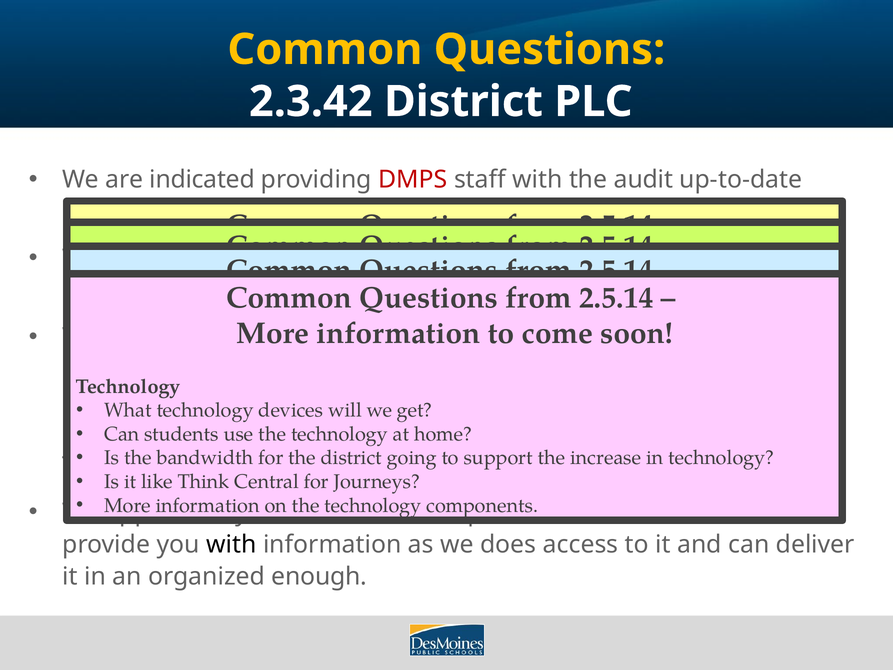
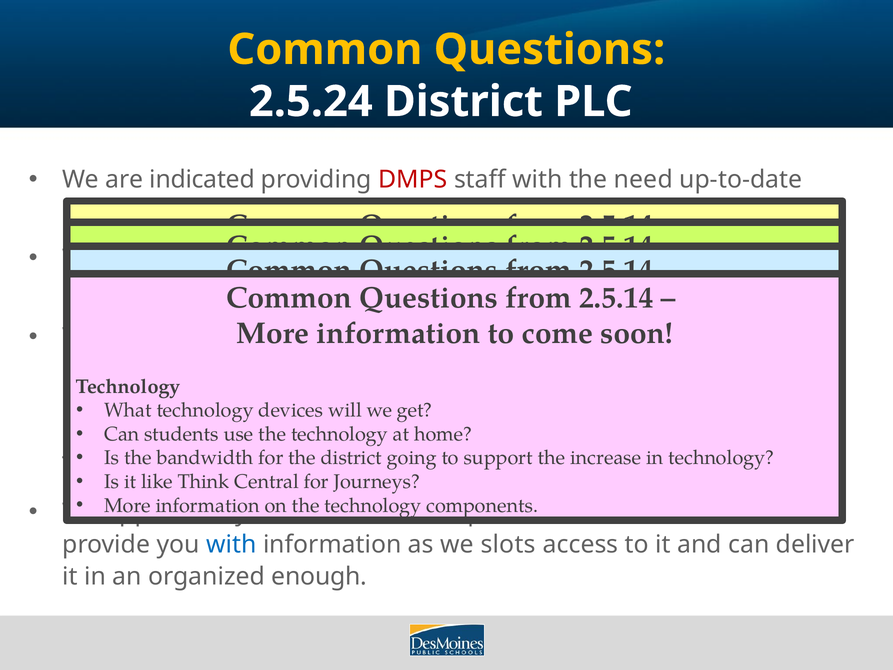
2.3.42: 2.3.42 -> 2.5.24
audit: audit -> need
with at (231, 544) colour: black -> blue
we does: does -> slots
